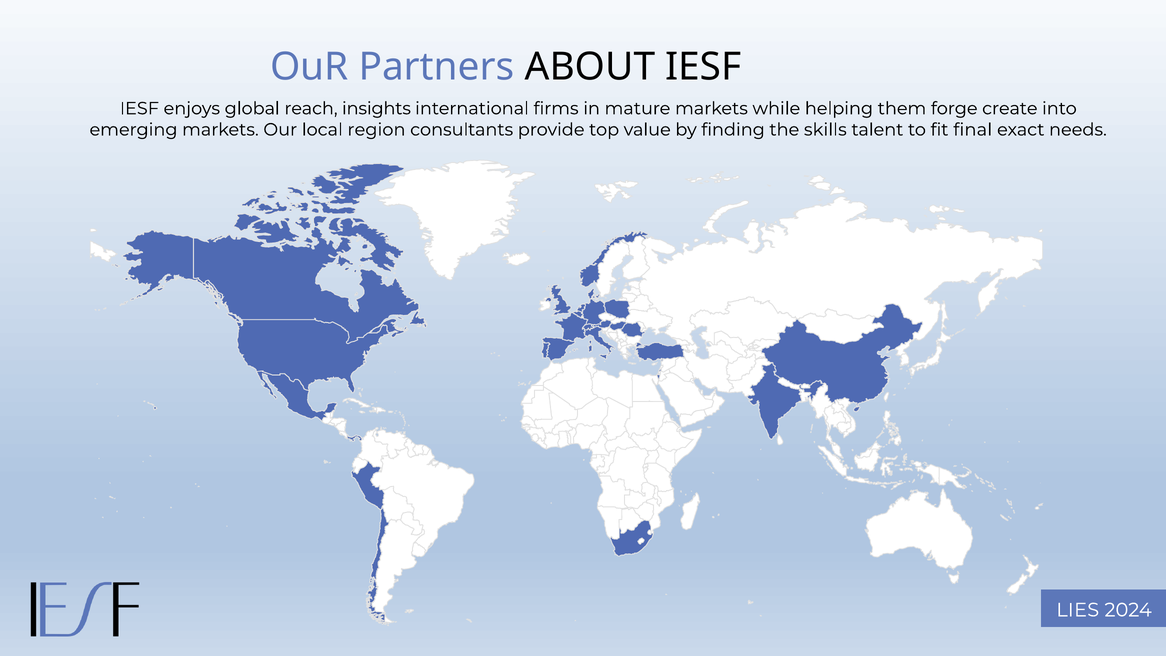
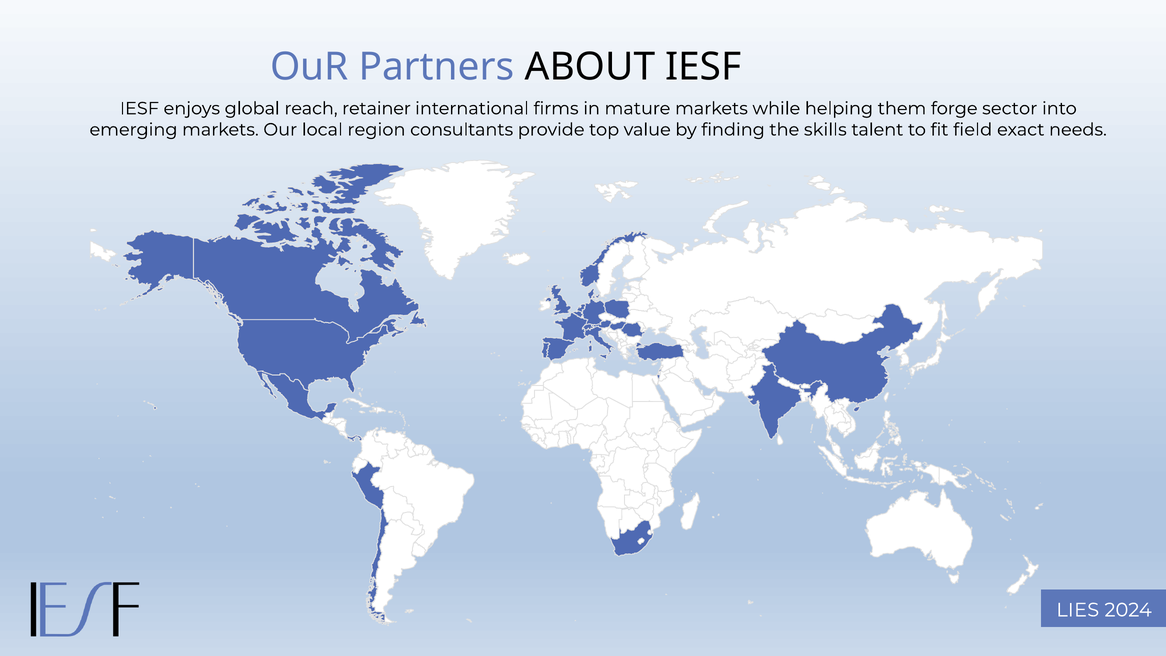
insights: insights -> retainer
create: create -> sector
final: final -> field
